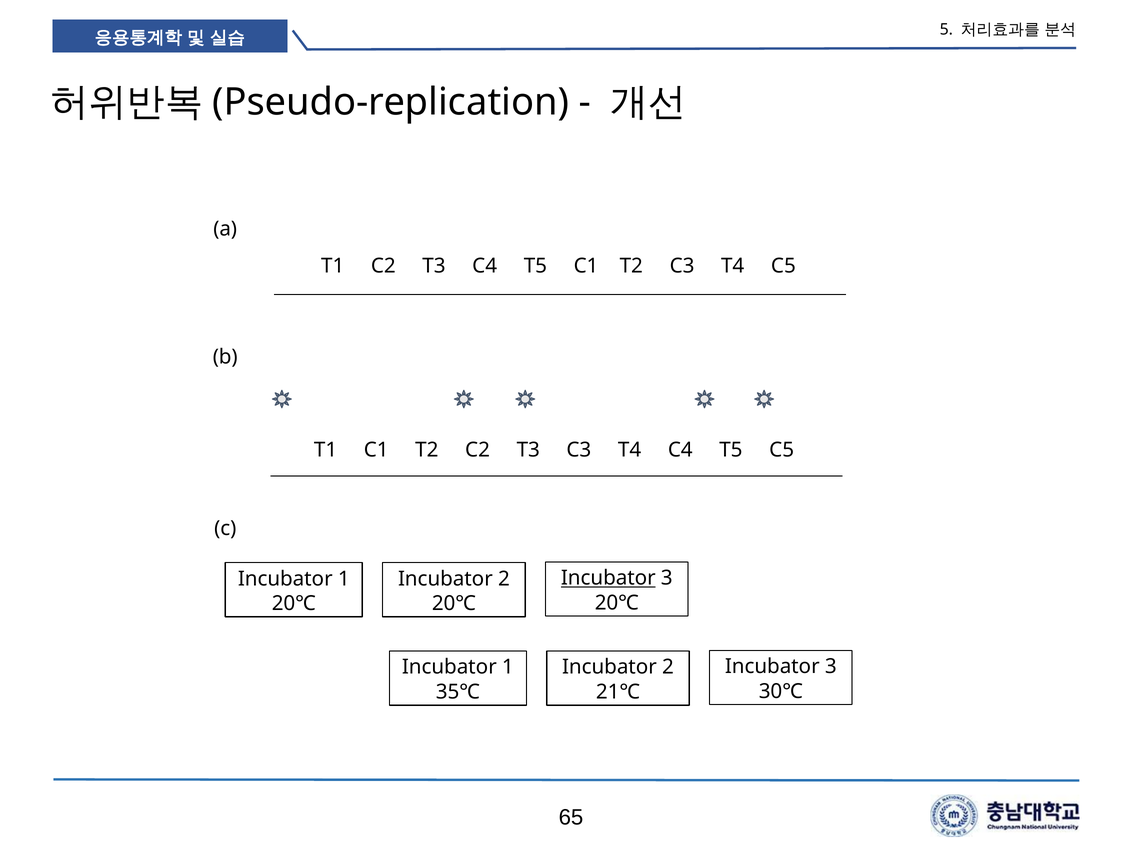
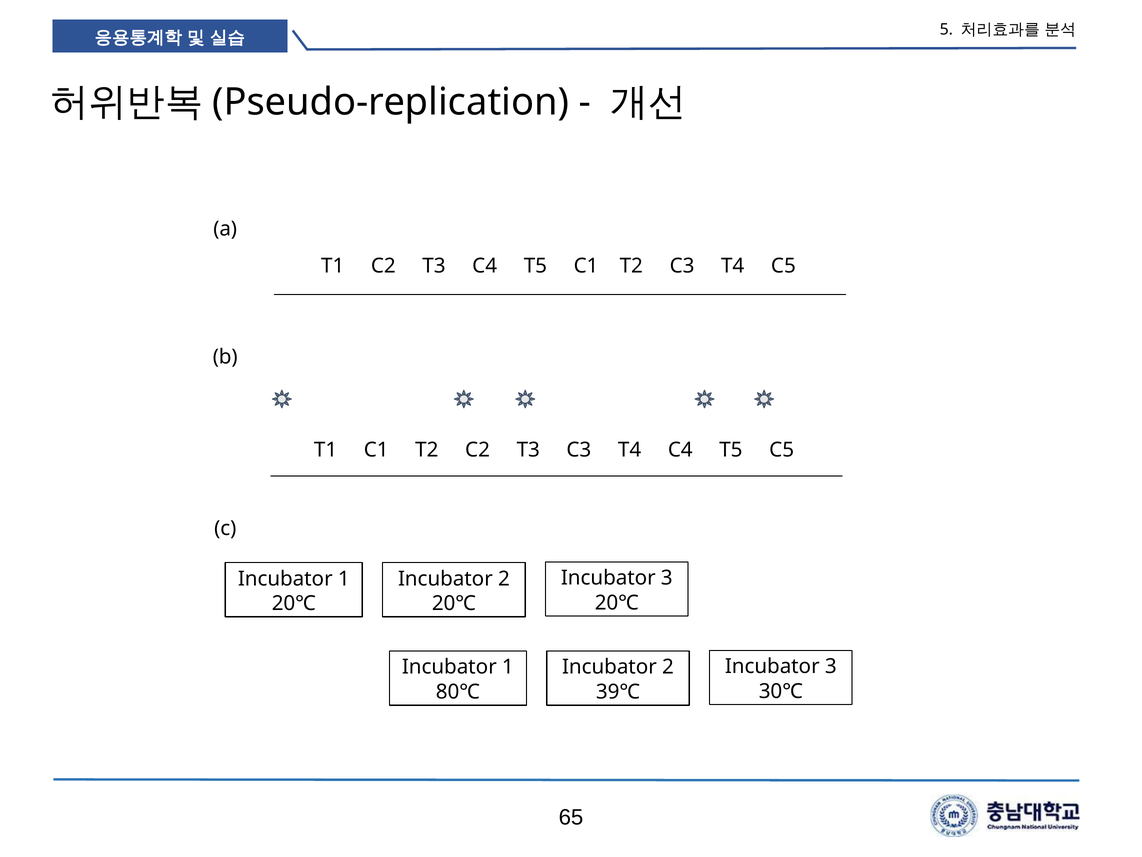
Incubator at (608, 578) underline: present -> none
35℃: 35℃ -> 80℃
21℃: 21℃ -> 39℃
